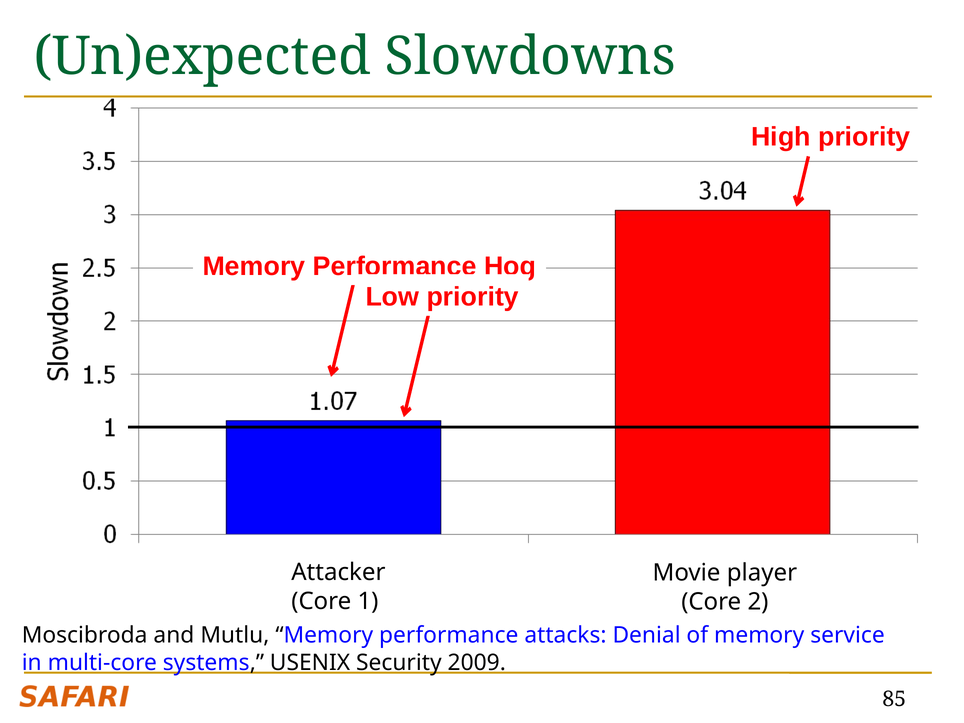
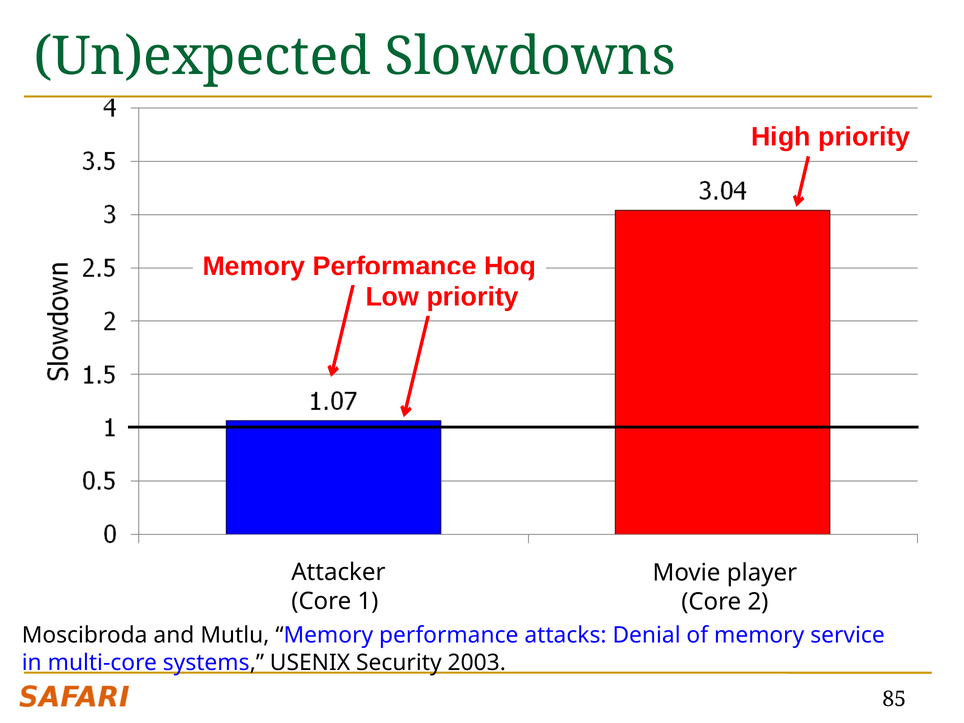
2009: 2009 -> 2003
